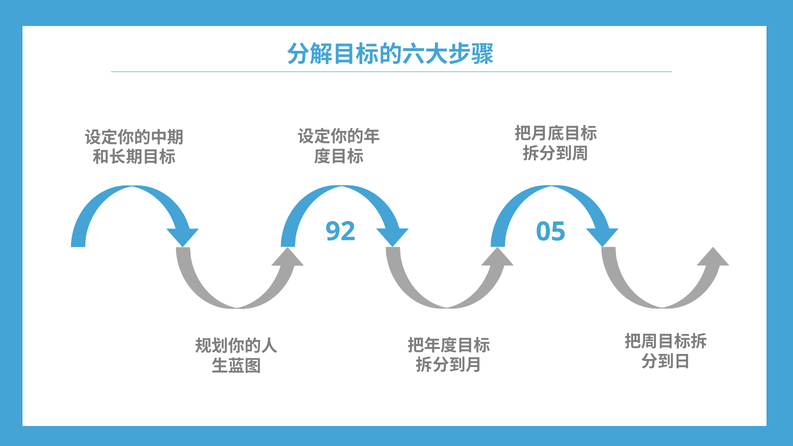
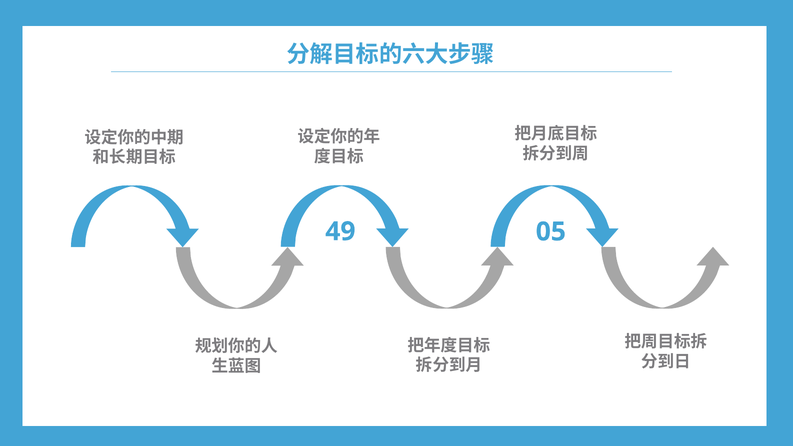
92: 92 -> 49
